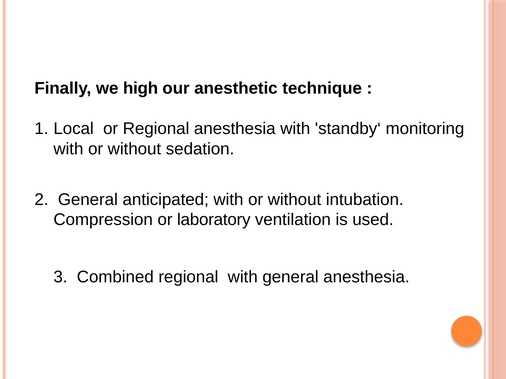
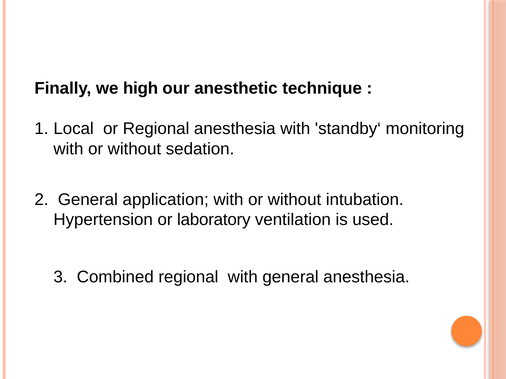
anticipated: anticipated -> application
Compression: Compression -> Hypertension
